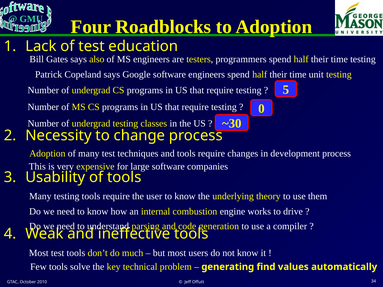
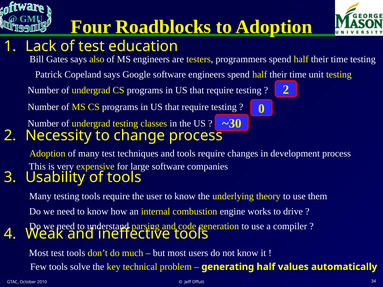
5 at (286, 90): 5 -> 2
generating find: find -> half
